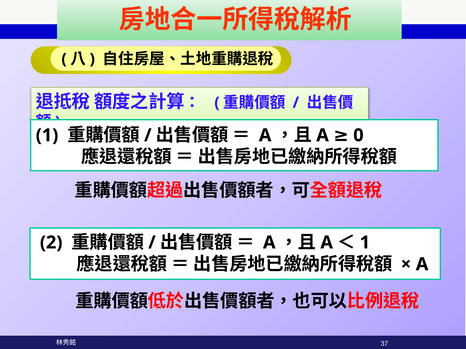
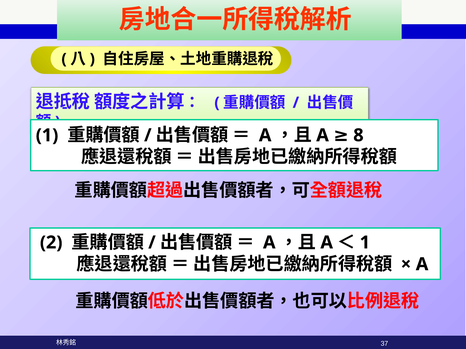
0: 0 -> 8
